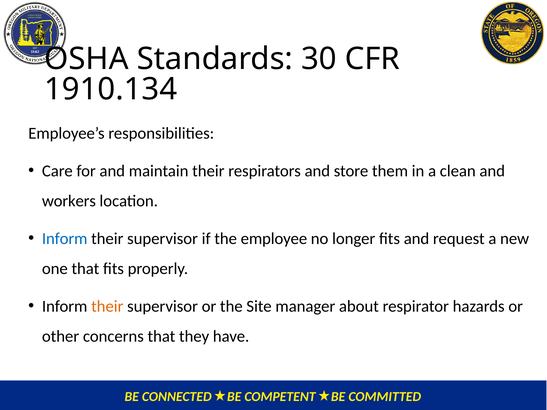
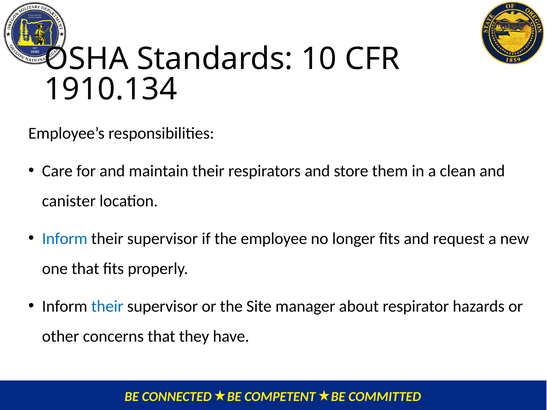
30: 30 -> 10
workers: workers -> canister
their at (107, 306) colour: orange -> blue
